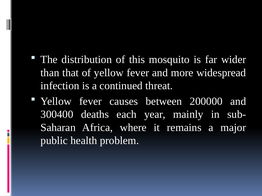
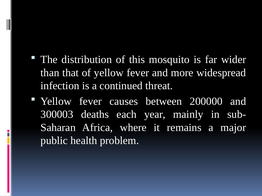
300400: 300400 -> 300003
